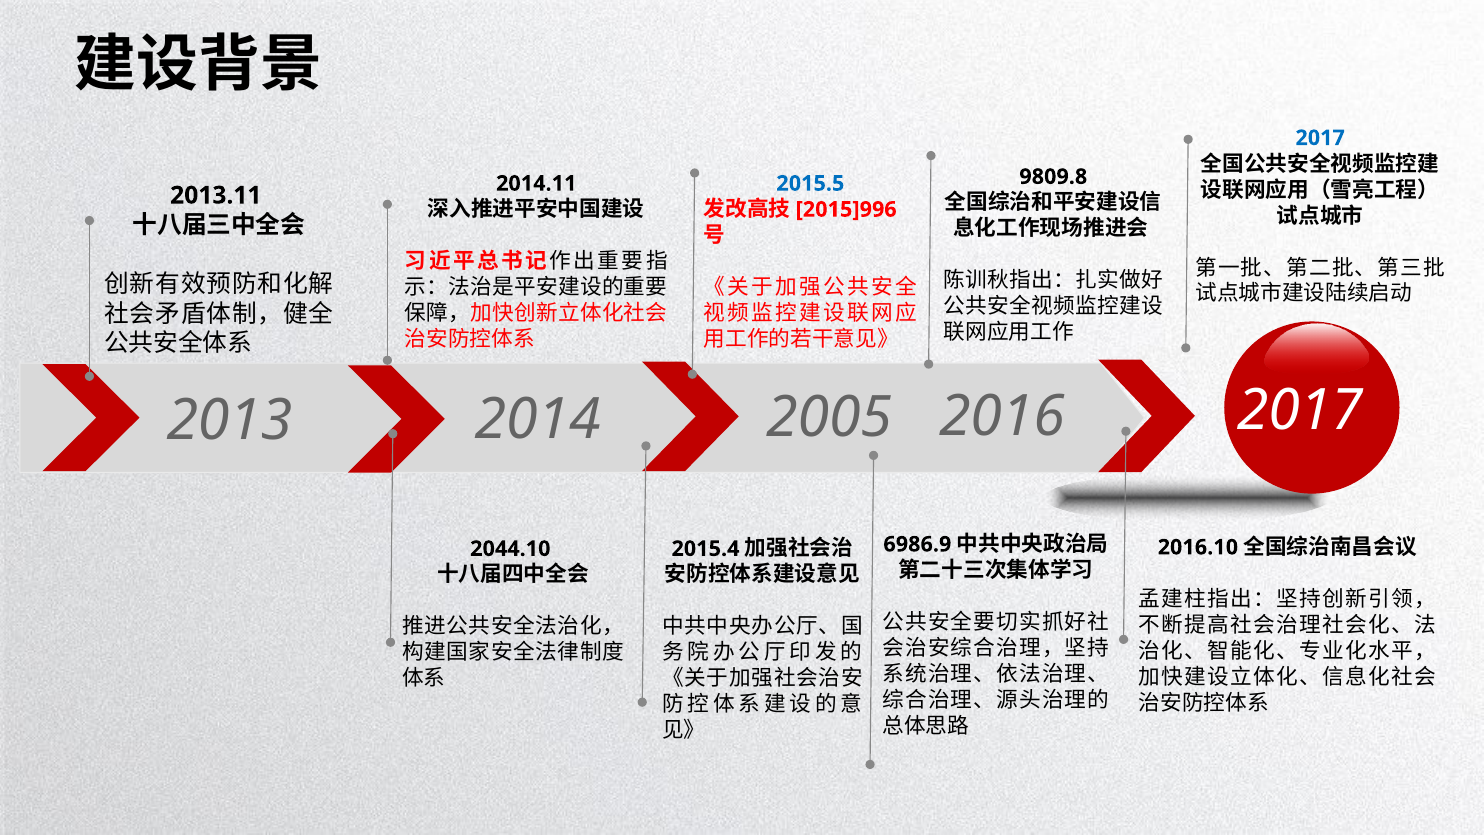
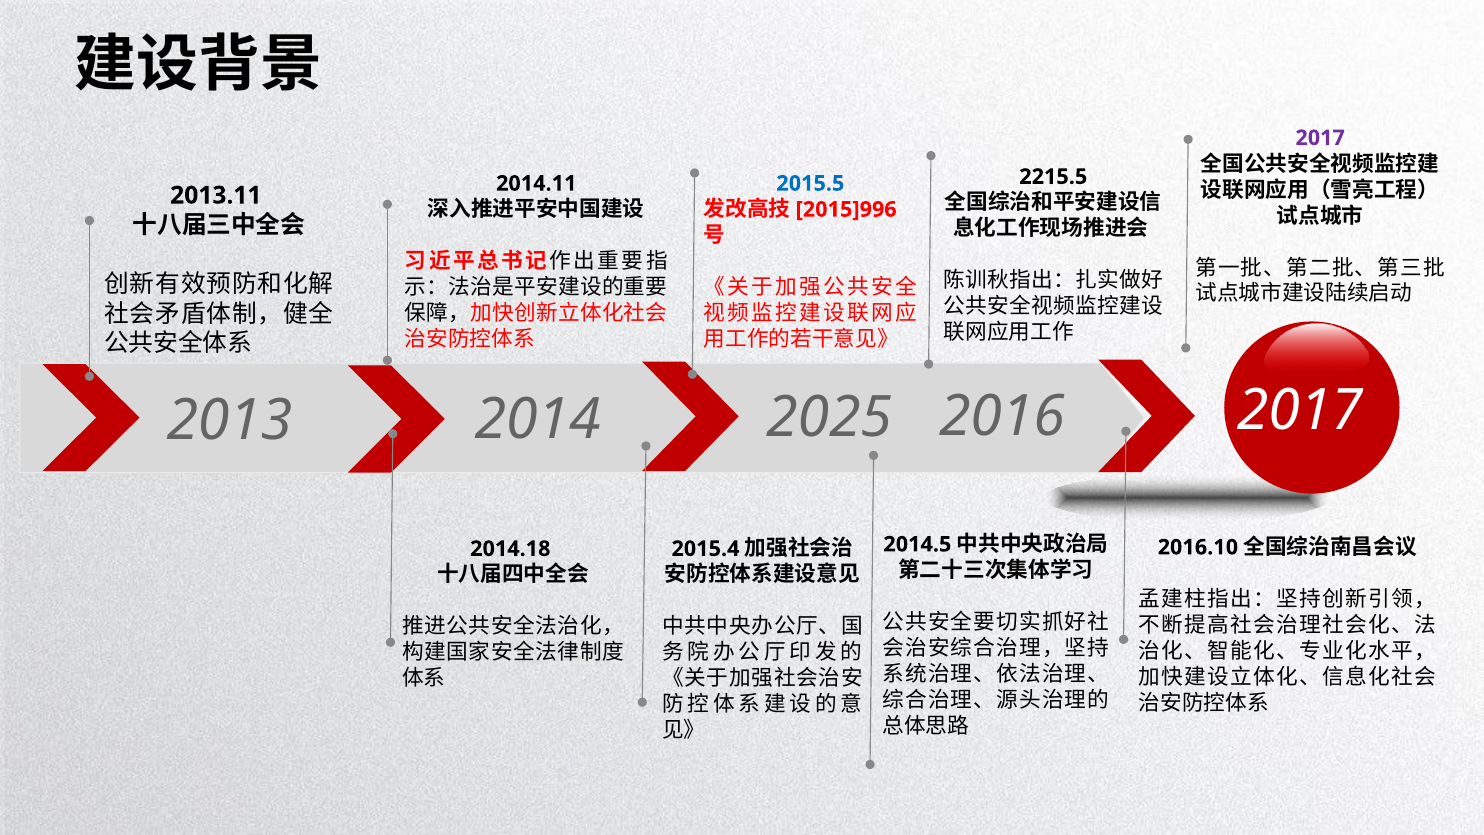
2017 at (1320, 138) colour: blue -> purple
9809.8: 9809.8 -> 2215.5
2005: 2005 -> 2025
6986.9: 6986.9 -> 2014.5
2044.10: 2044.10 -> 2014.18
